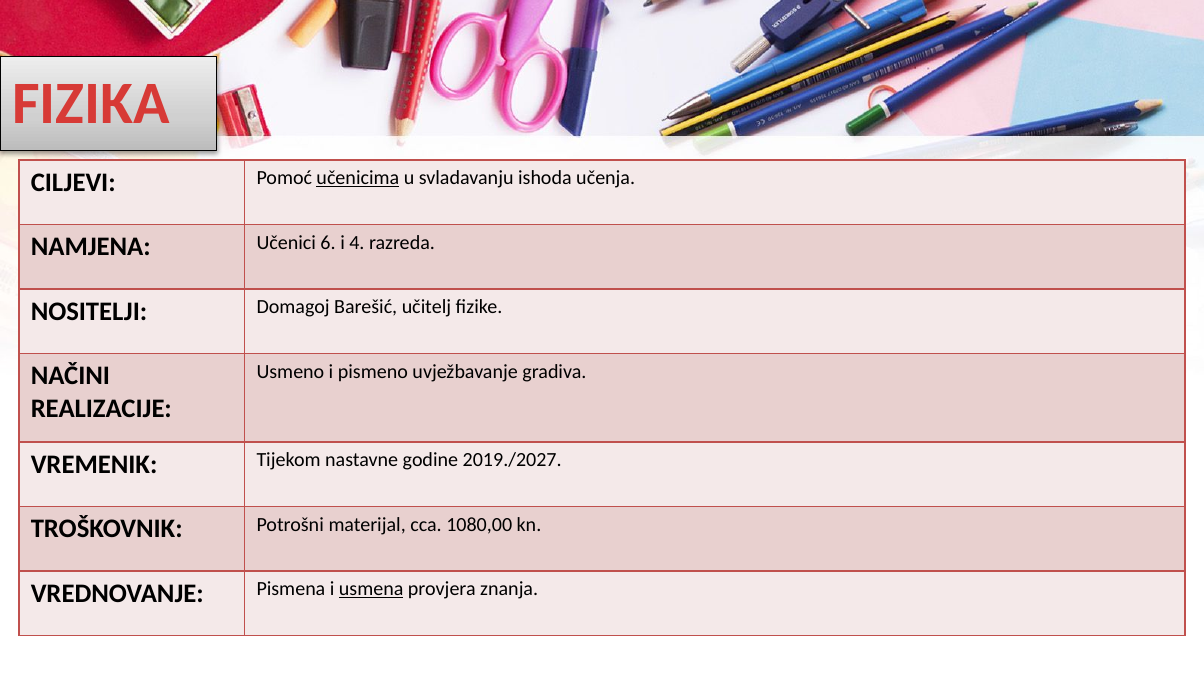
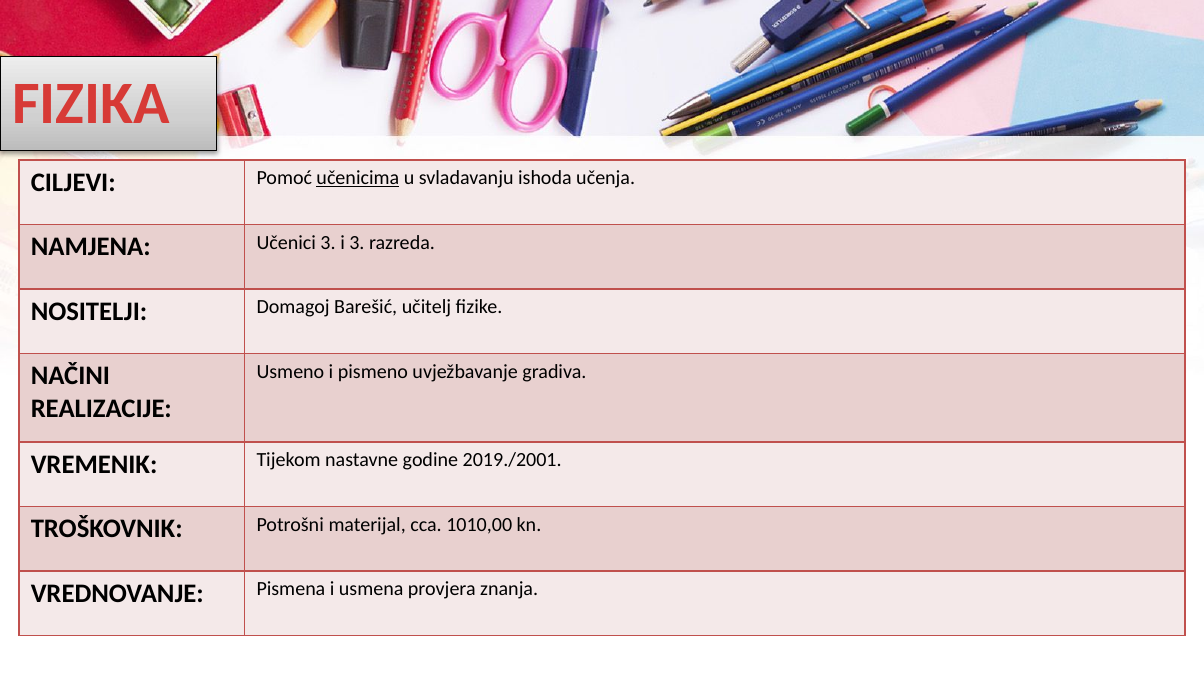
Učenici 6: 6 -> 3
i 4: 4 -> 3
2019./2027: 2019./2027 -> 2019./2001
1080,00: 1080,00 -> 1010,00
usmena underline: present -> none
